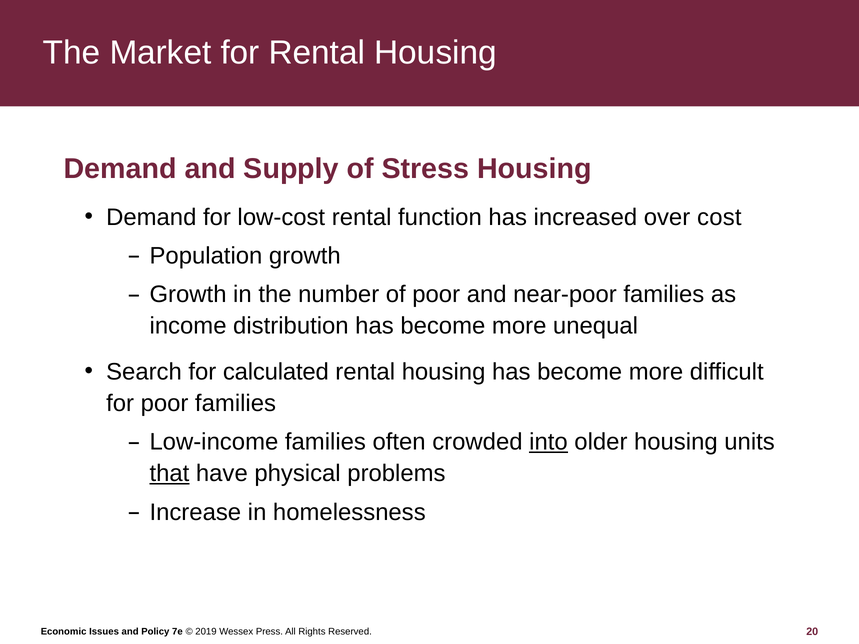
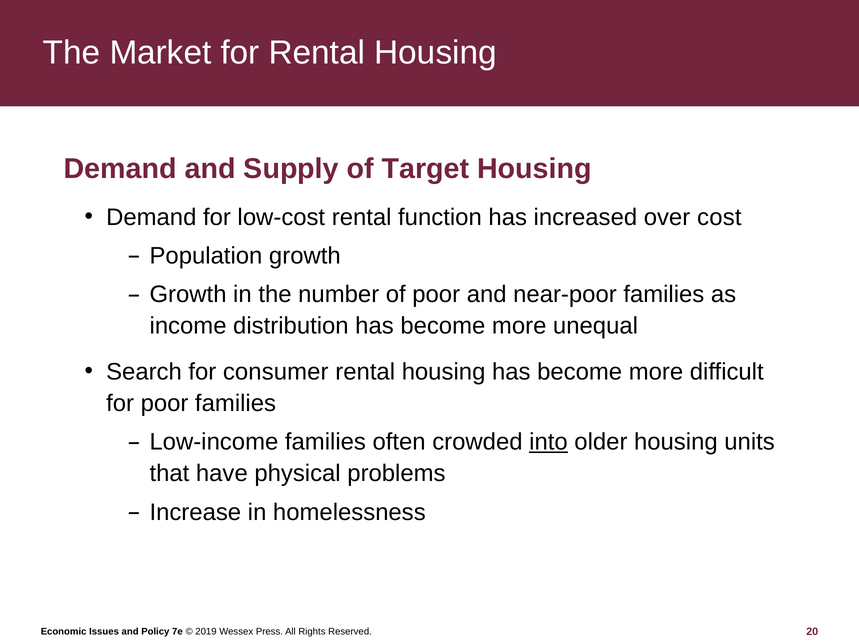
Stress: Stress -> Target
calculated: calculated -> consumer
that underline: present -> none
